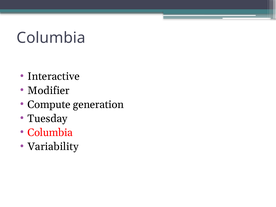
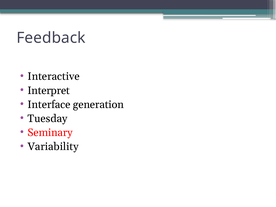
Columbia at (51, 38): Columbia -> Feedback
Modifier: Modifier -> Interpret
Compute: Compute -> Interface
Columbia at (50, 133): Columbia -> Seminary
